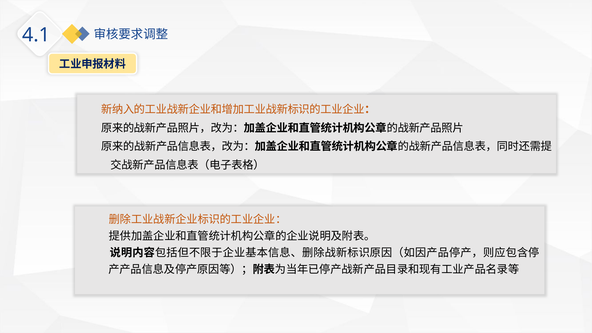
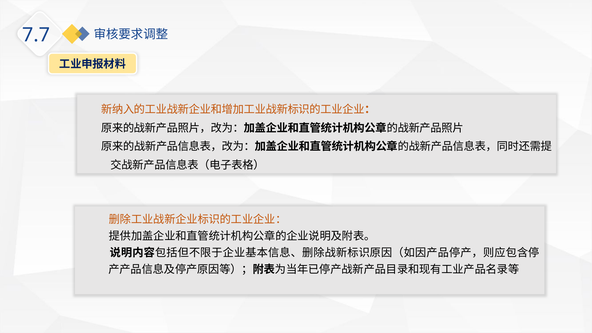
4.1: 4.1 -> 7.7
